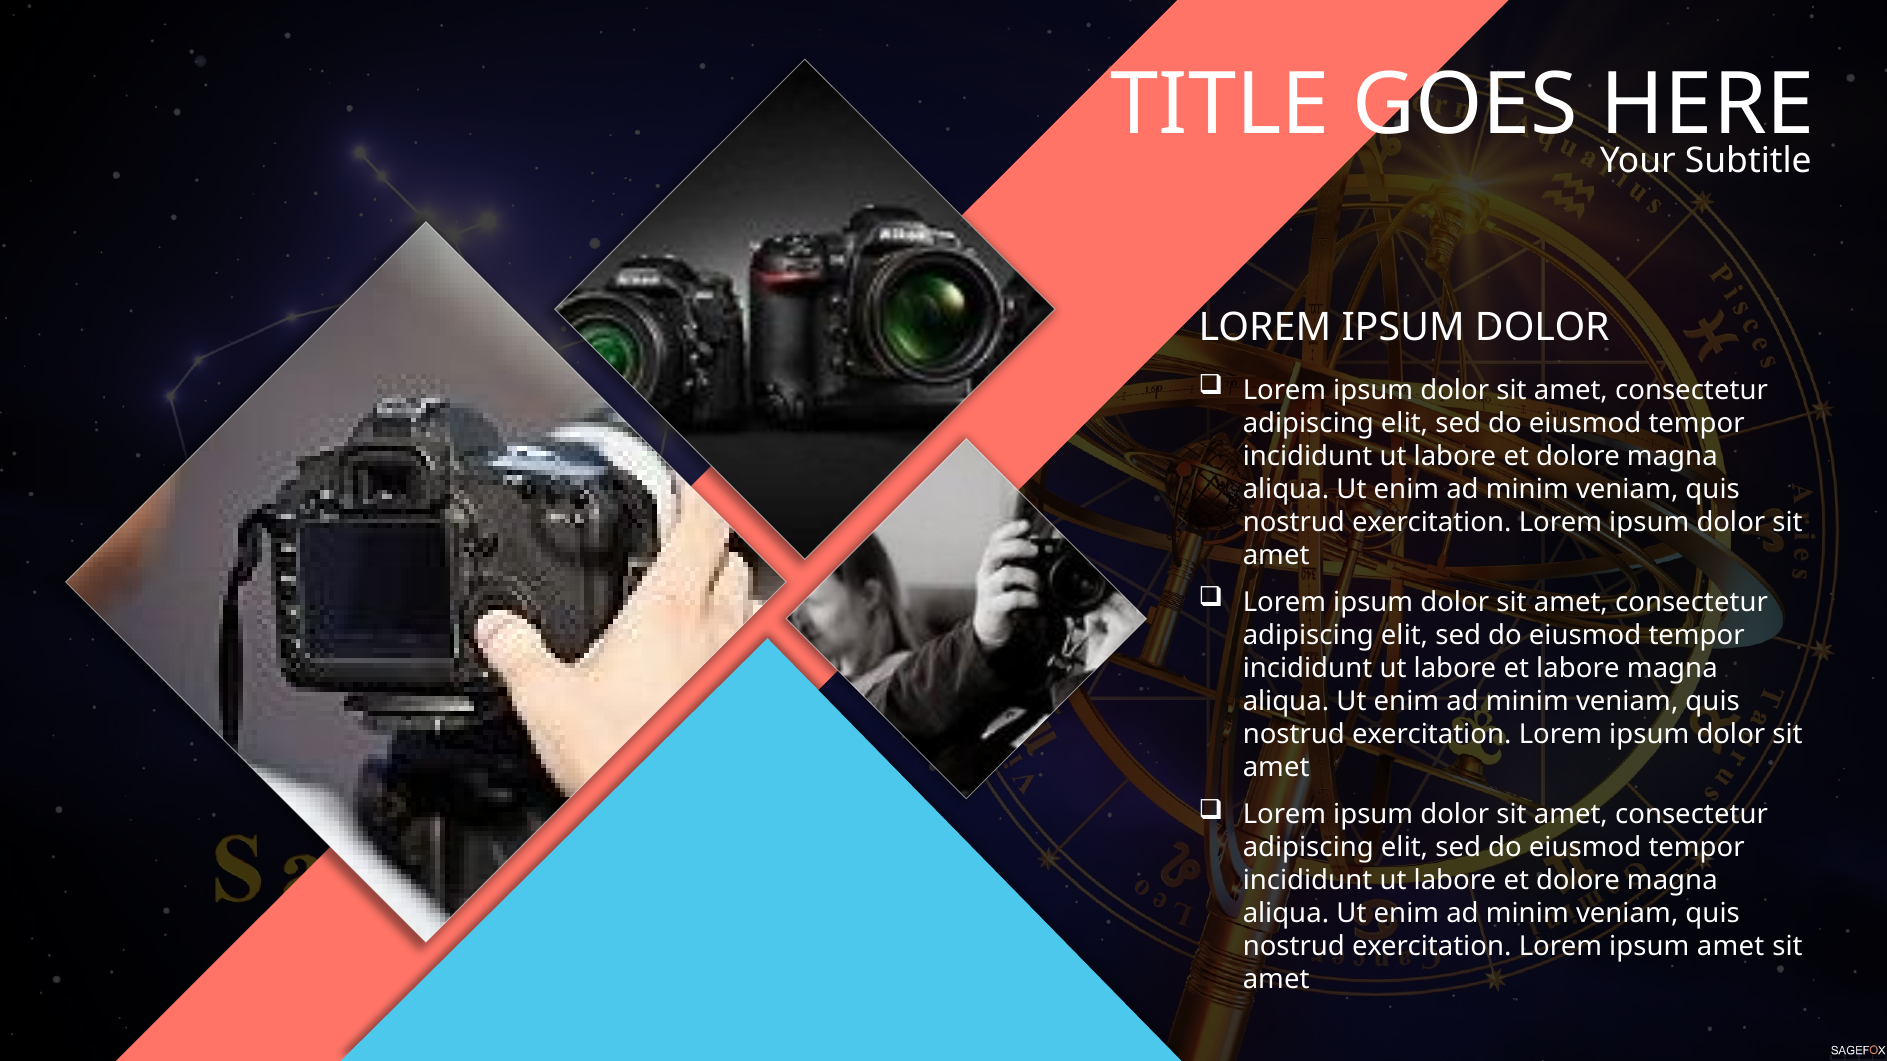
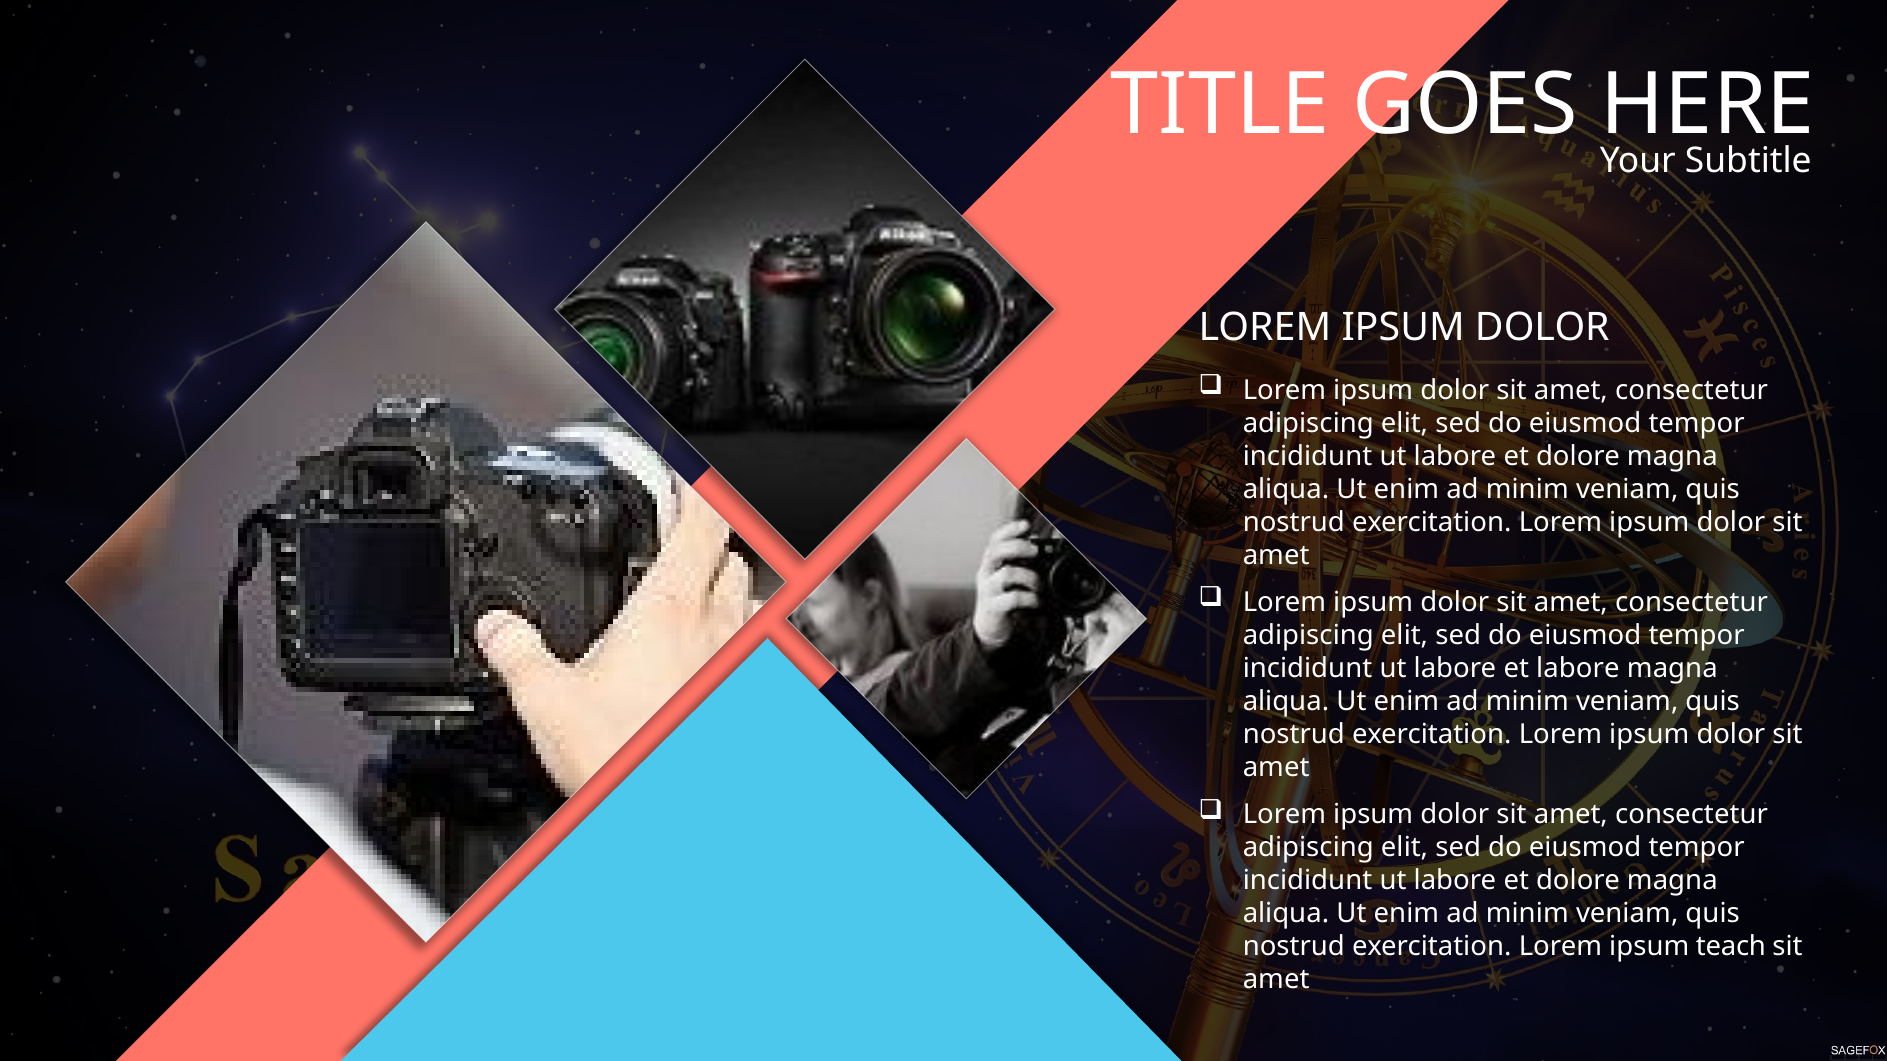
ipsum amet: amet -> teach
